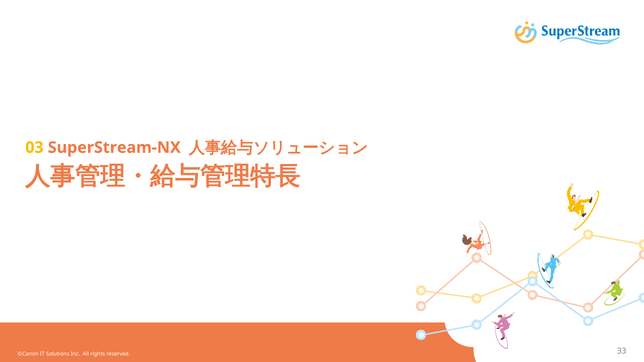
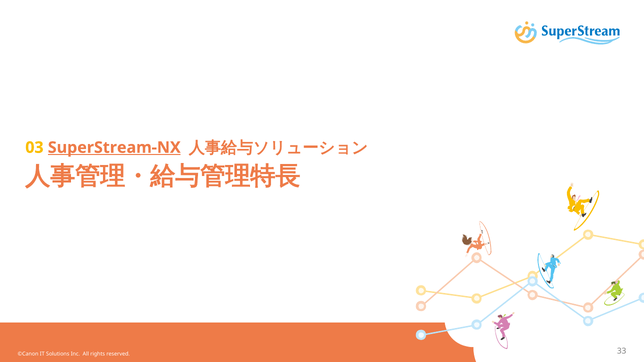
SuperStream-NX underline: none -> present
